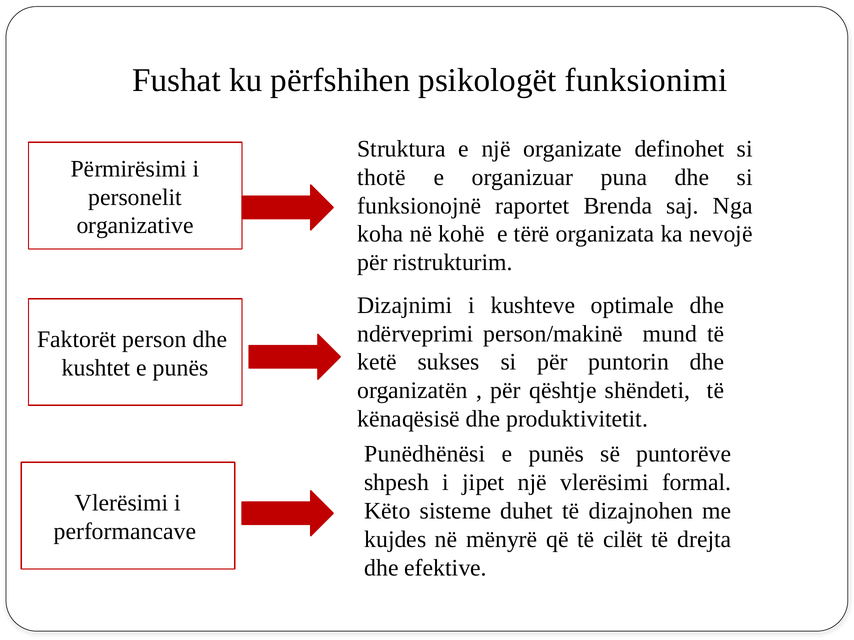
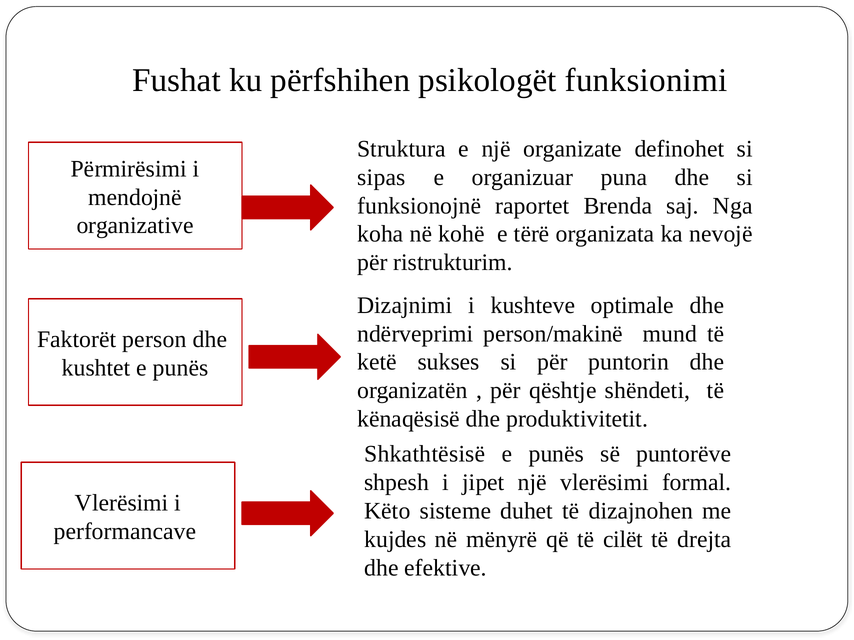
thotë: thotë -> sipas
personelit: personelit -> mendojnë
Punëdhënësi: Punëdhënësi -> Shkathtësisë
